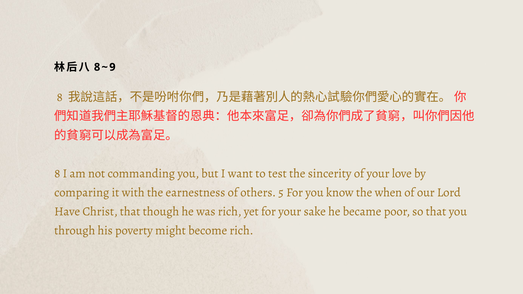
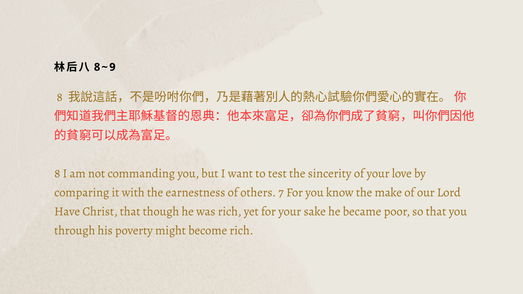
5: 5 -> 7
when: when -> make
